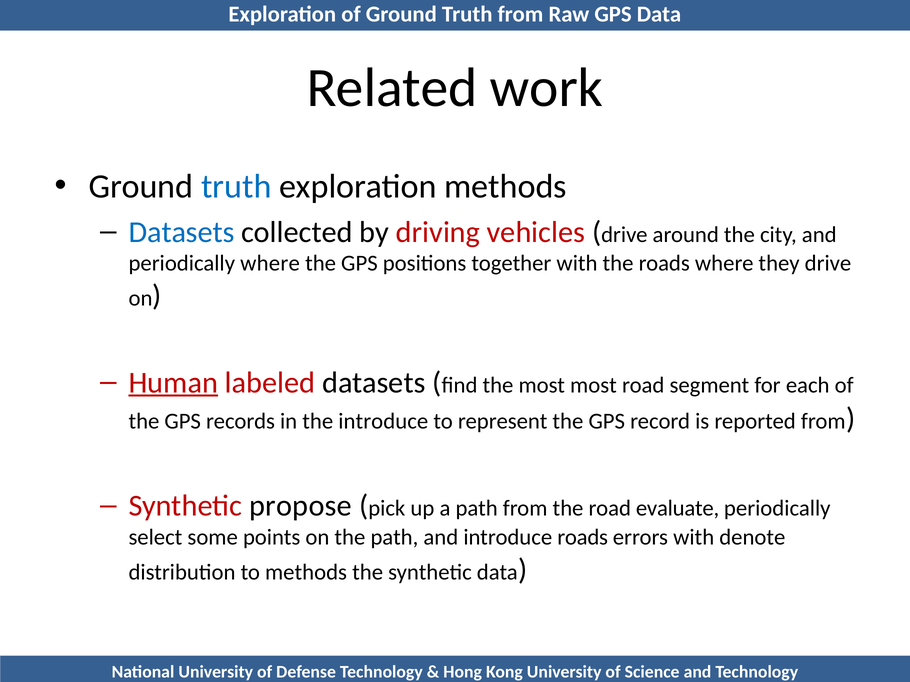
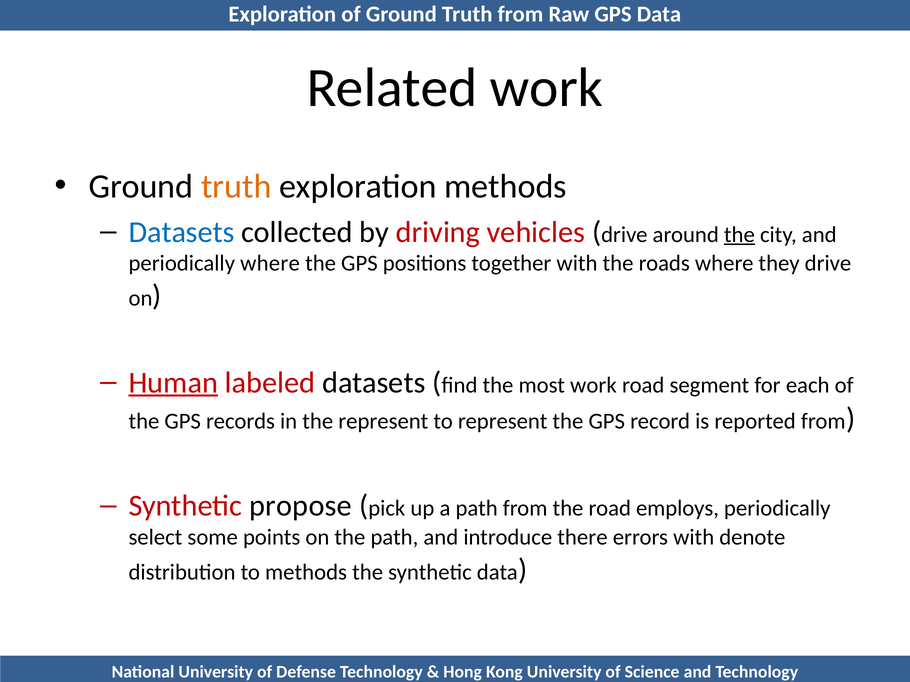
truth at (236, 187) colour: blue -> orange
the at (739, 235) underline: none -> present
most most: most -> work
the introduce: introduce -> represent
evaluate: evaluate -> employs
introduce roads: roads -> there
